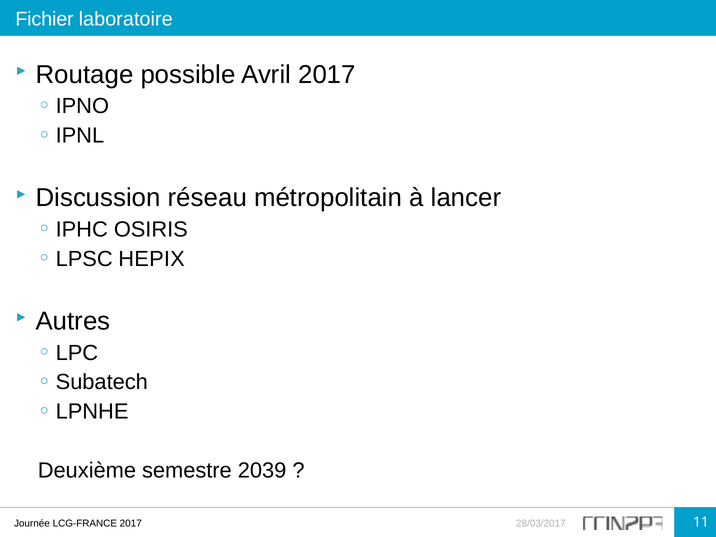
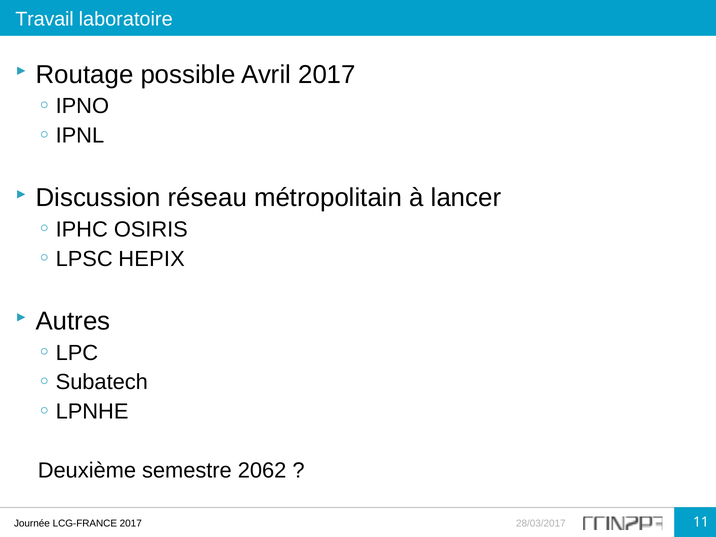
Fichier: Fichier -> Travail
2039: 2039 -> 2062
